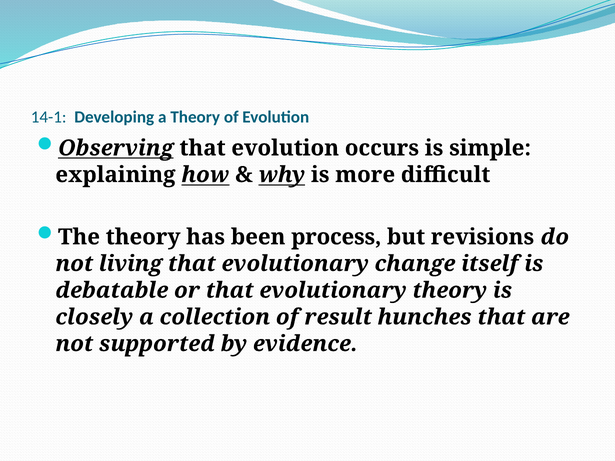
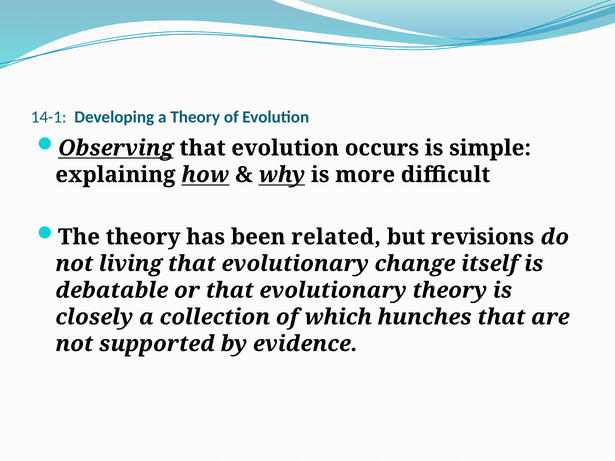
process: process -> related
result: result -> which
